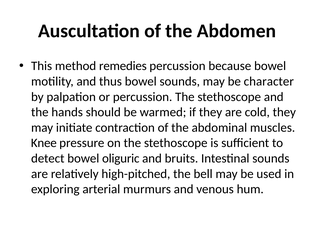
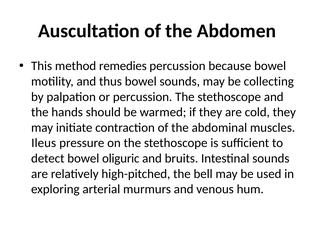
character: character -> collecting
Knee: Knee -> Ileus
